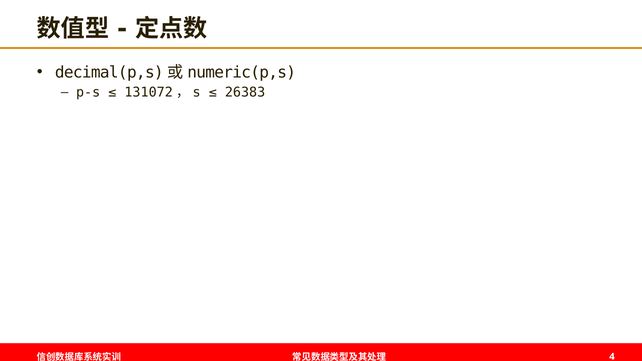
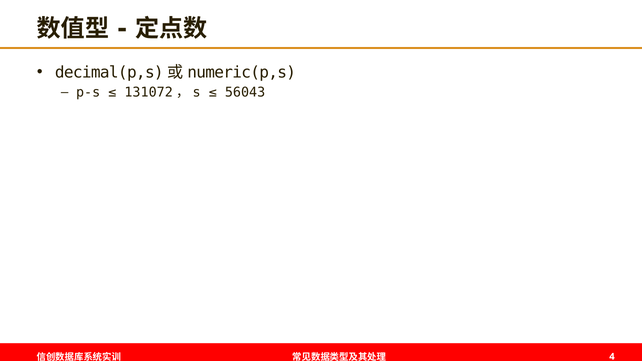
26383: 26383 -> 56043
